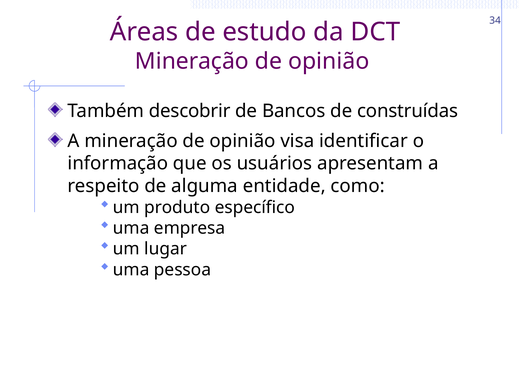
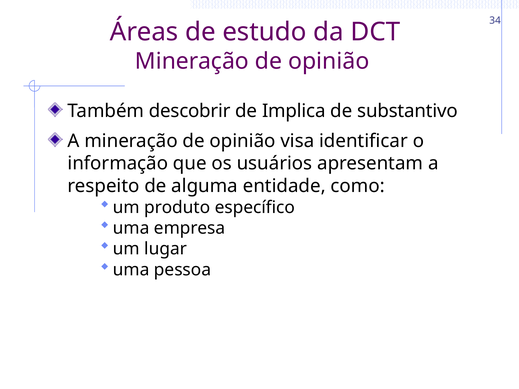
Bancos: Bancos -> Implica
construídas: construídas -> substantivo
